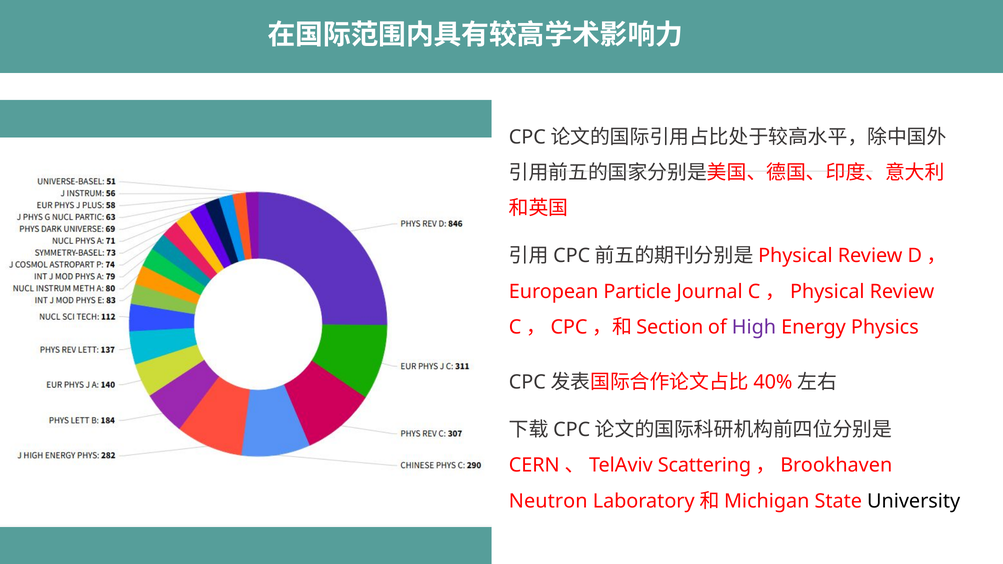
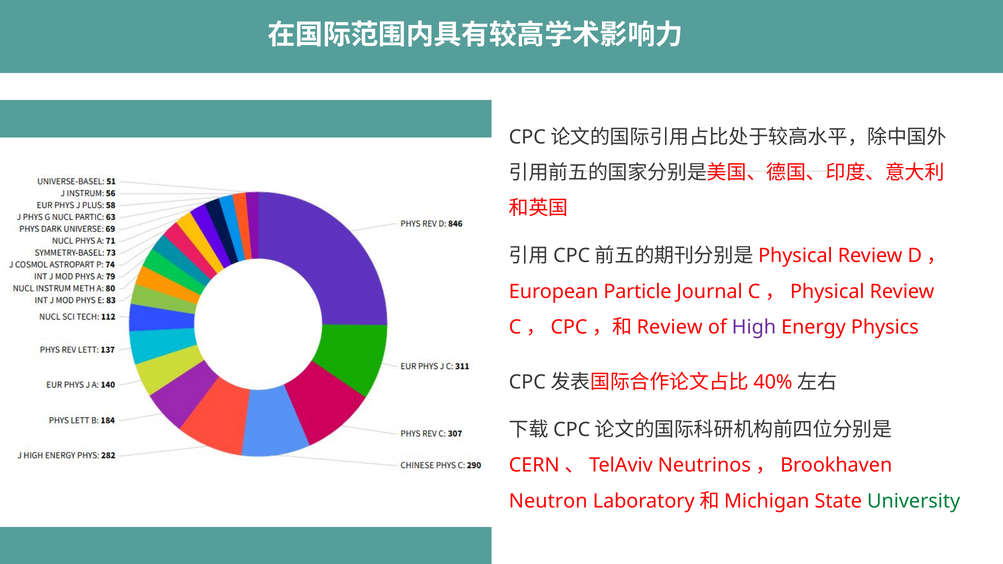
Section at (670, 327): Section -> Review
Scattering: Scattering -> Neutrinos
University colour: black -> green
